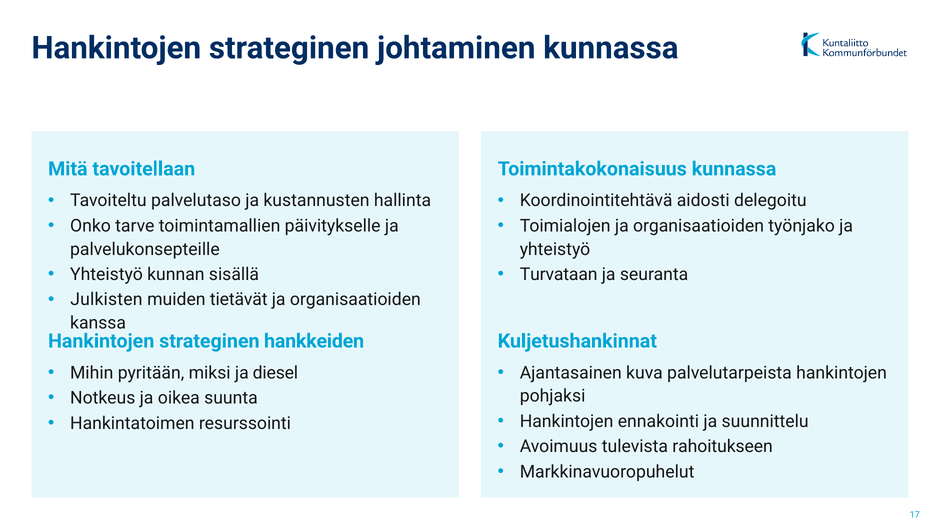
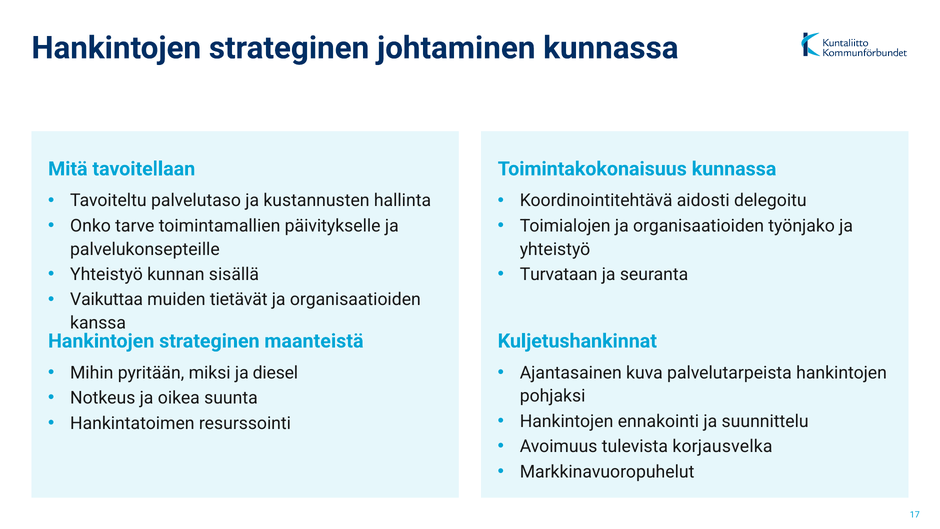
Julkisten: Julkisten -> Vaikuttaa
hankkeiden: hankkeiden -> maanteistä
rahoitukseen: rahoitukseen -> korjausvelka
